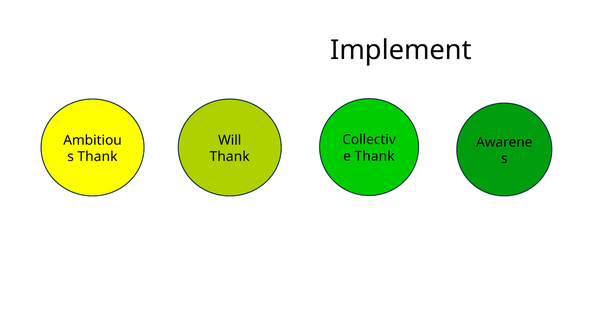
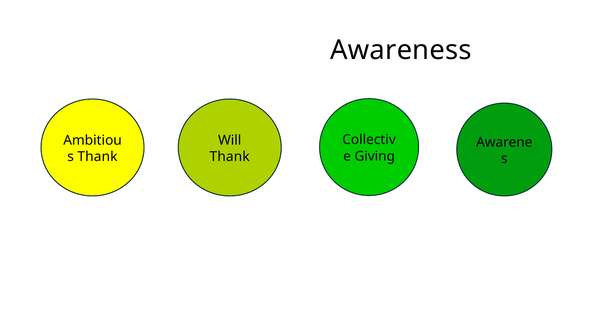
Implement: Implement -> Awareness
Thank at (375, 156): Thank -> Giving
